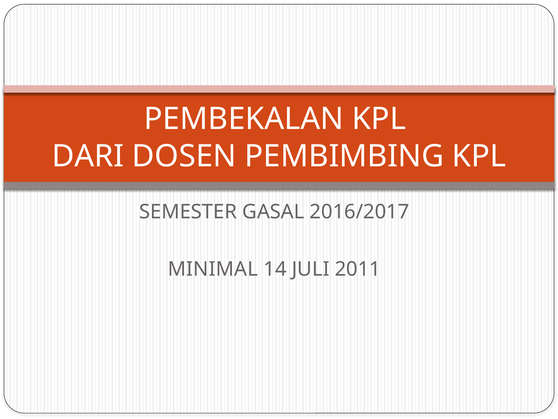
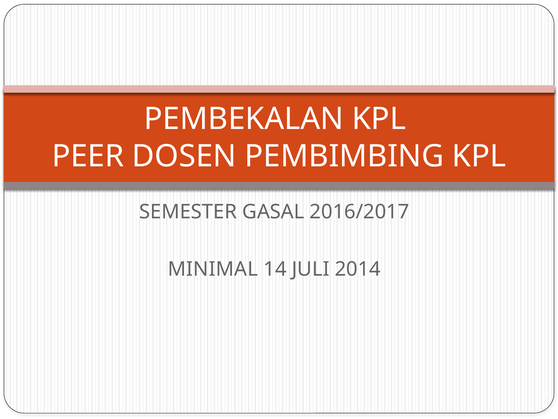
DARI: DARI -> PEER
2011: 2011 -> 2014
